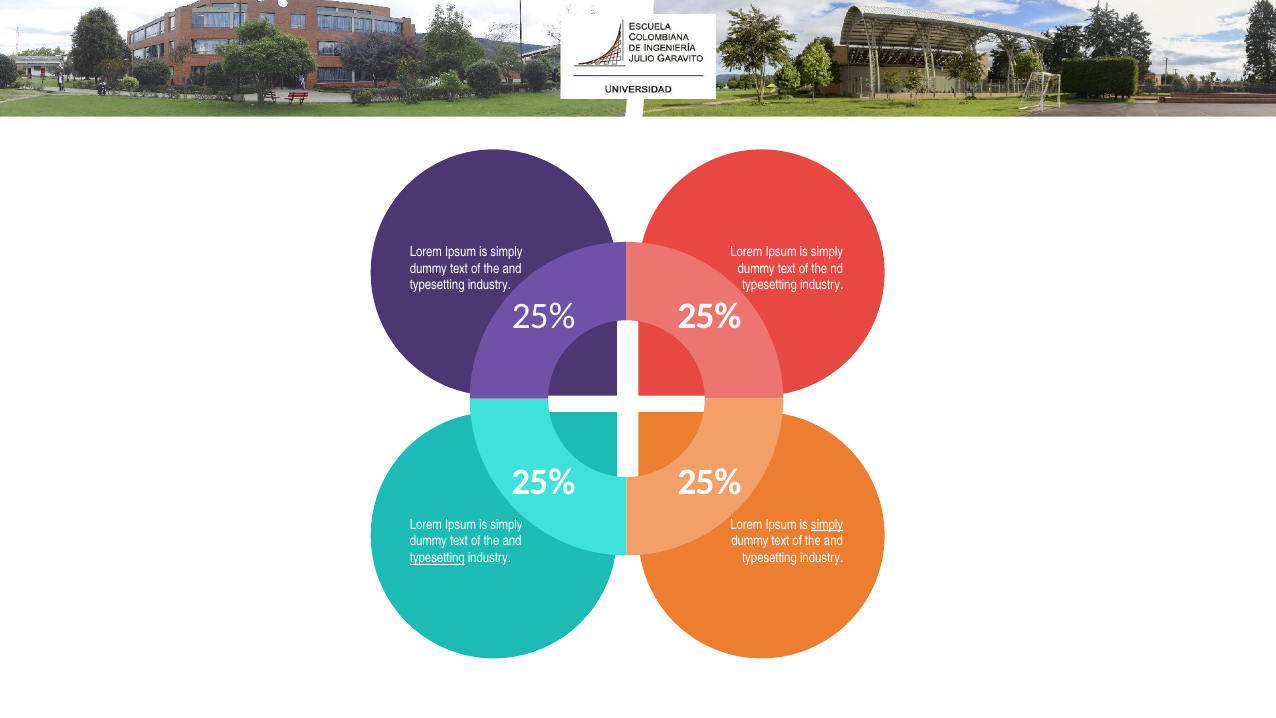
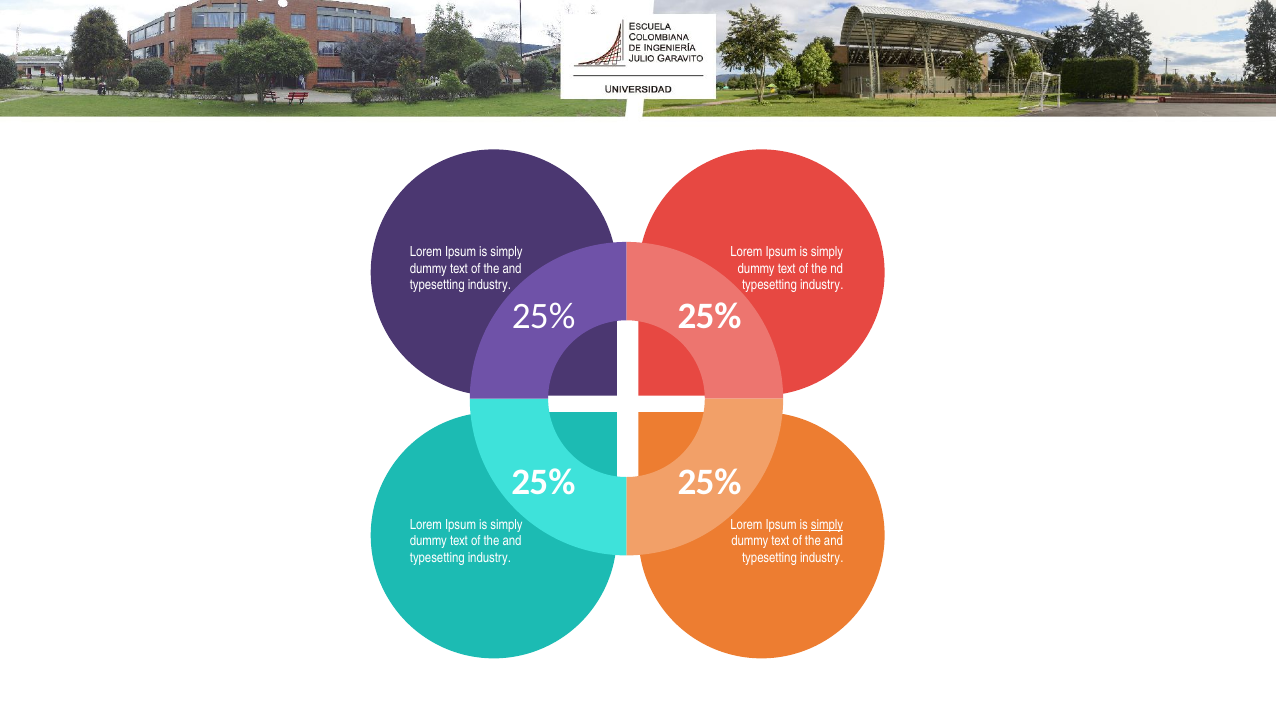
typesetting at (437, 558) underline: present -> none
